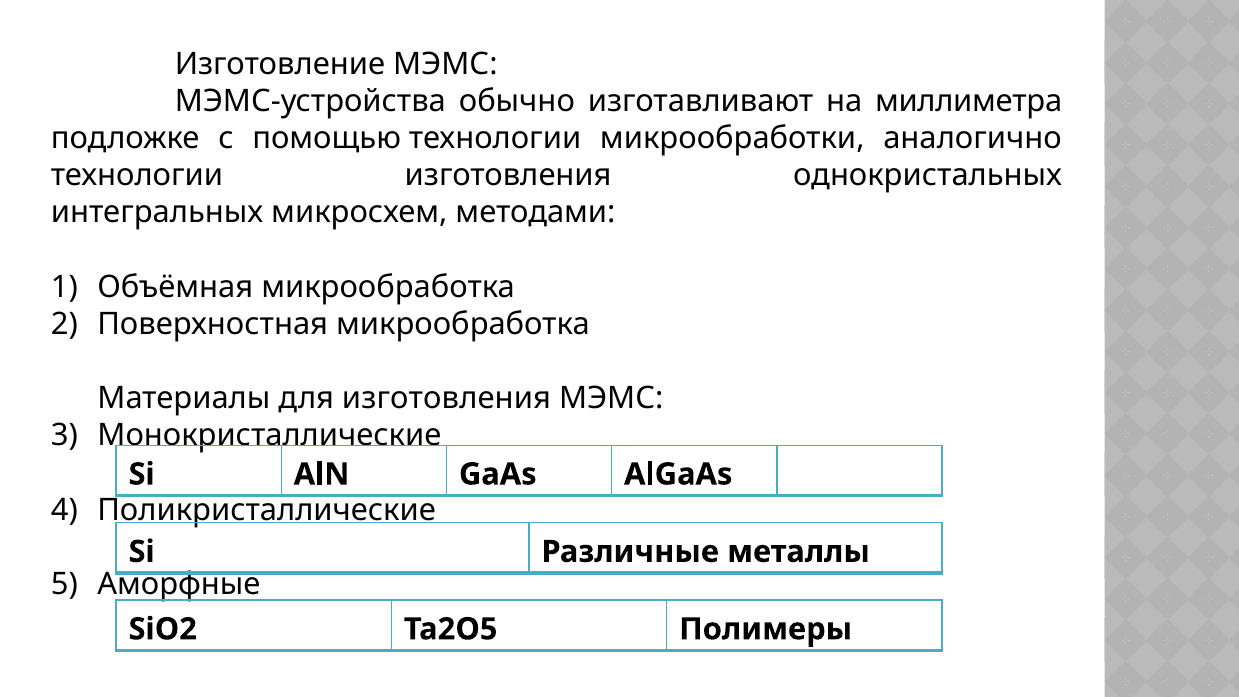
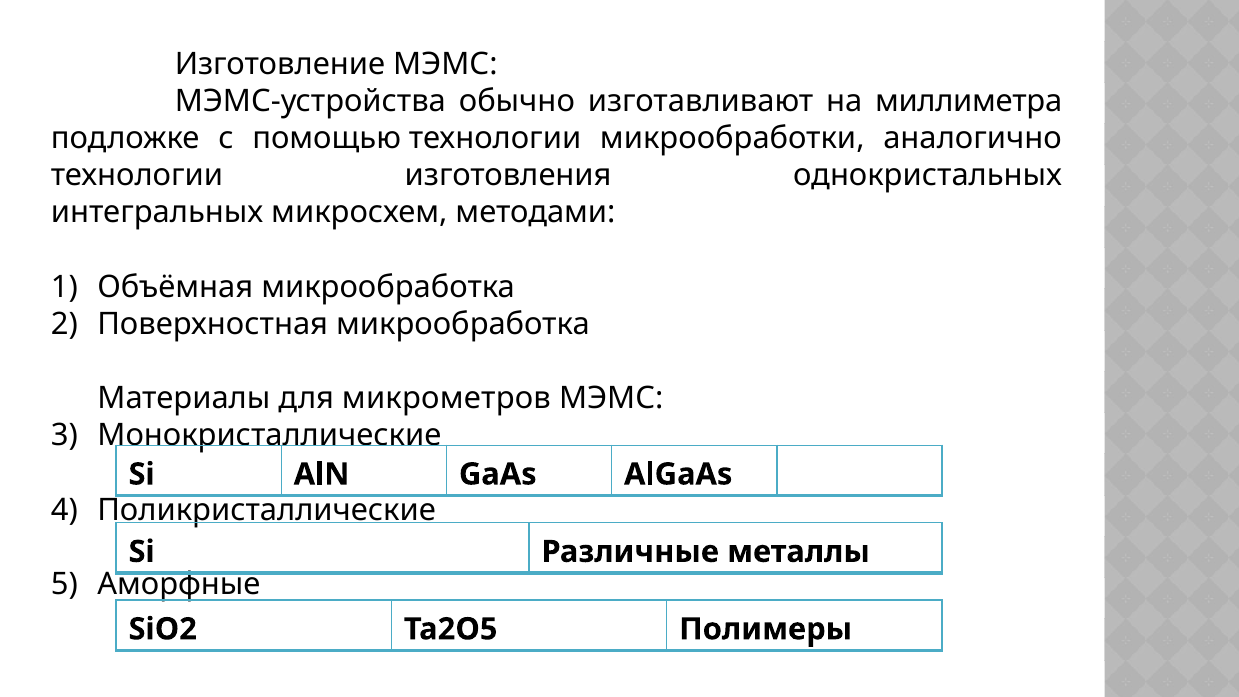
для изготовления: изготовления -> микрометров
